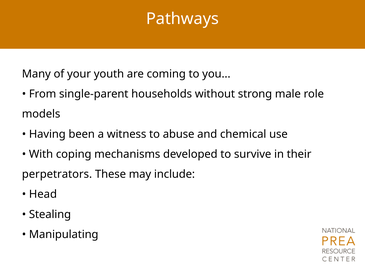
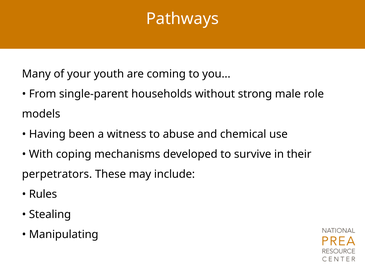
Head: Head -> Rules
